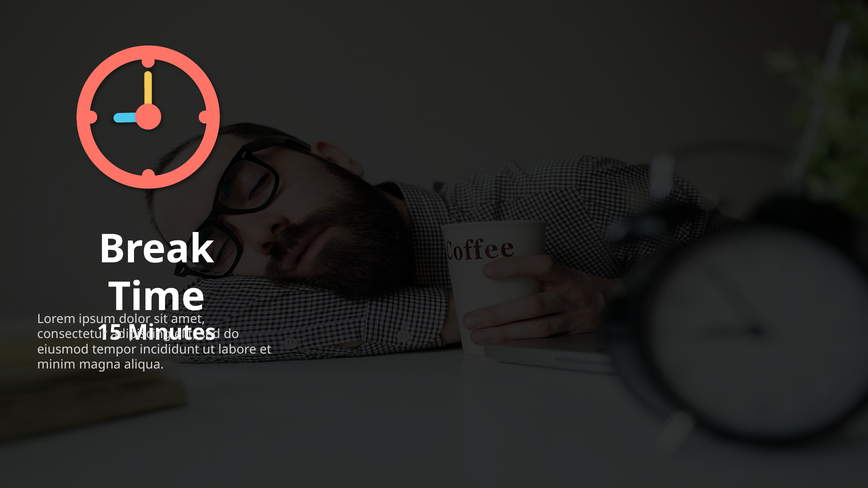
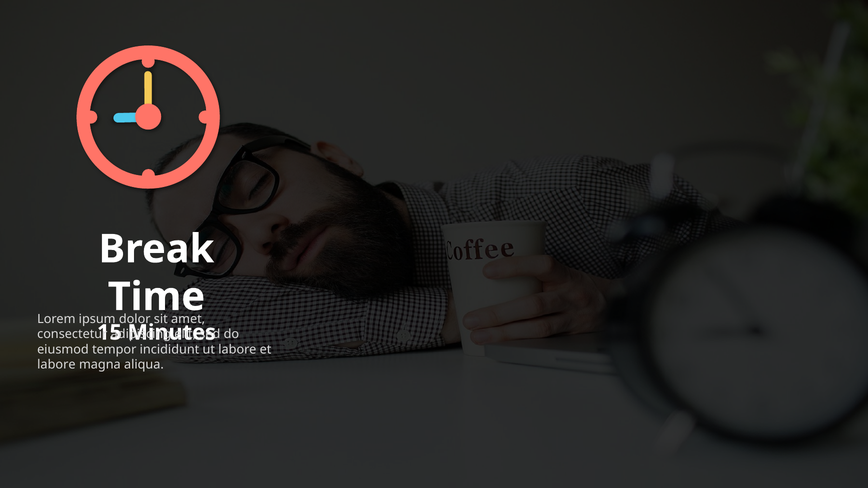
minim at (56, 365): minim -> labore
